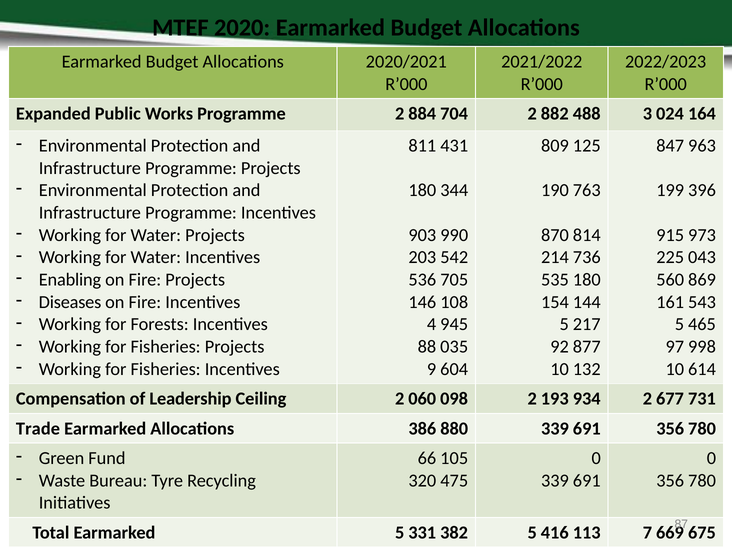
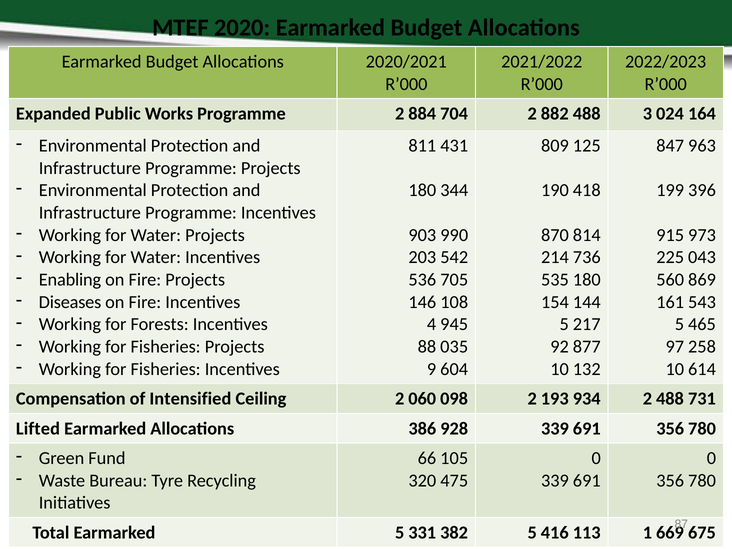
763: 763 -> 418
998: 998 -> 258
Leadership: Leadership -> Intensified
2 677: 677 -> 488
Trade: Trade -> Lifted
880: 880 -> 928
7: 7 -> 1
